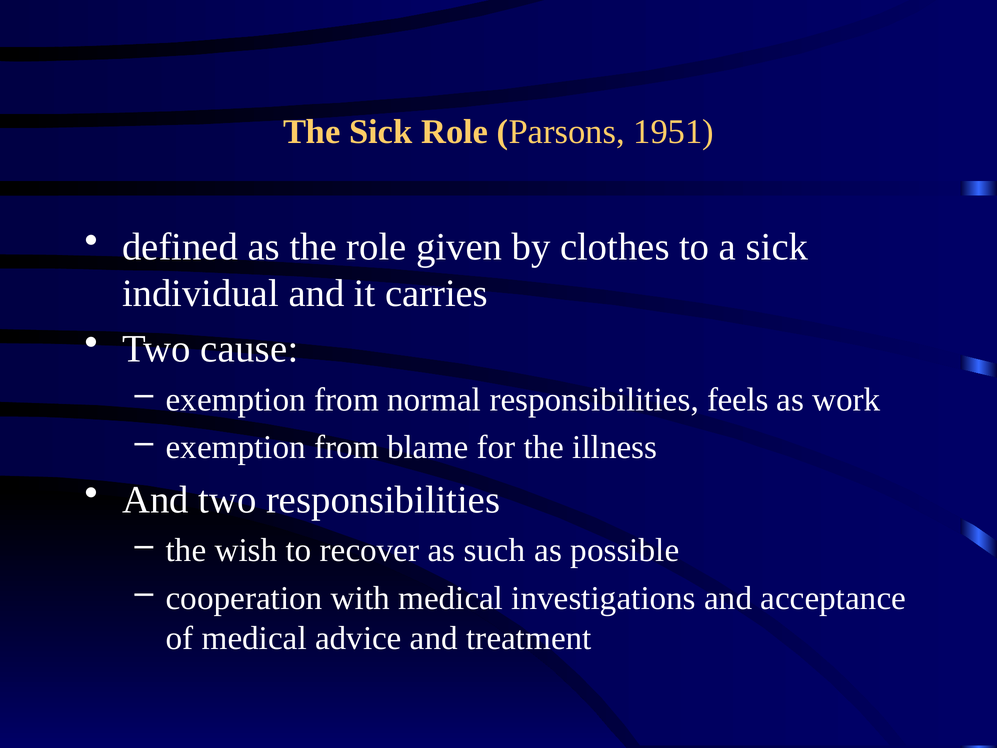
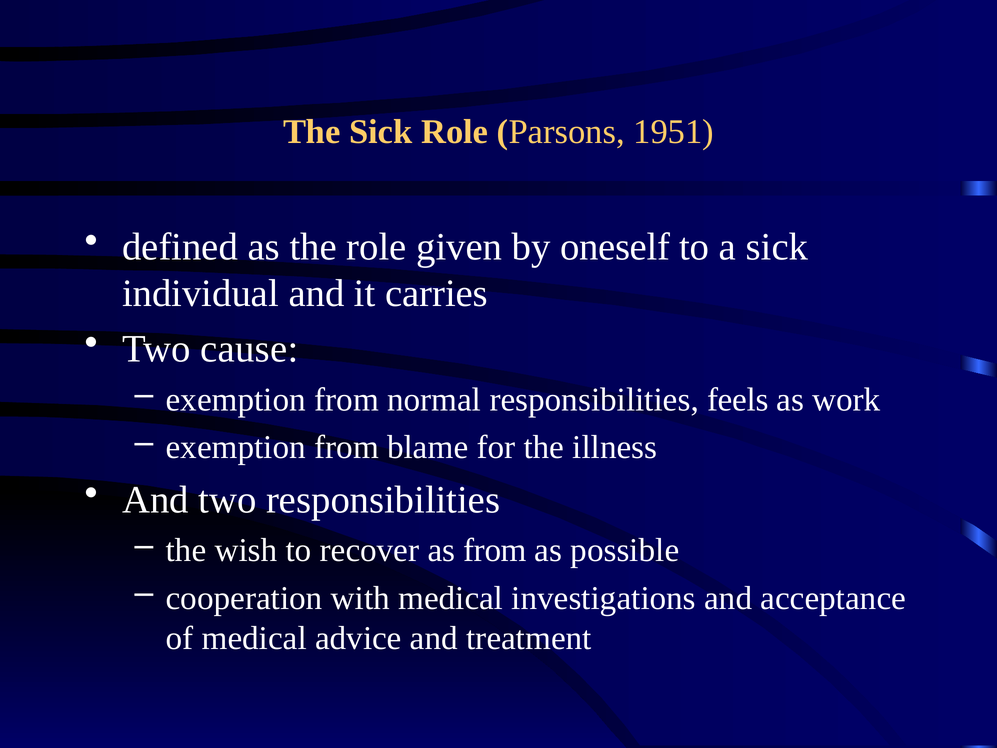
clothes: clothes -> oneself
as such: such -> from
